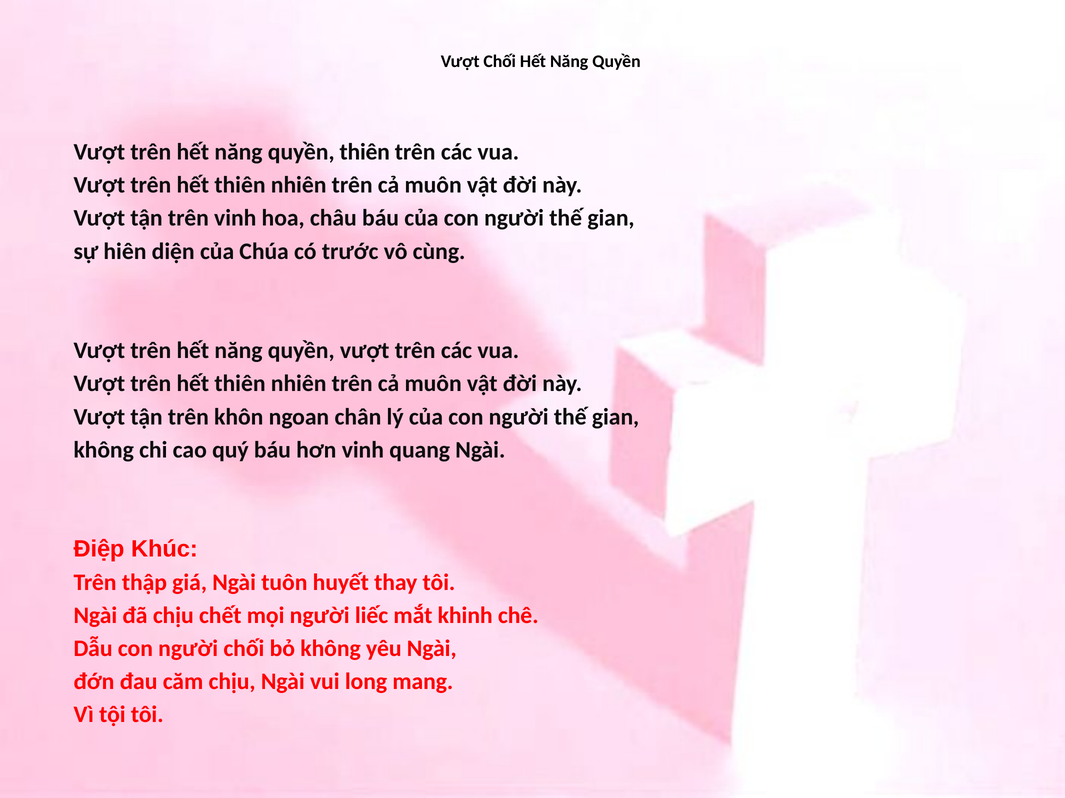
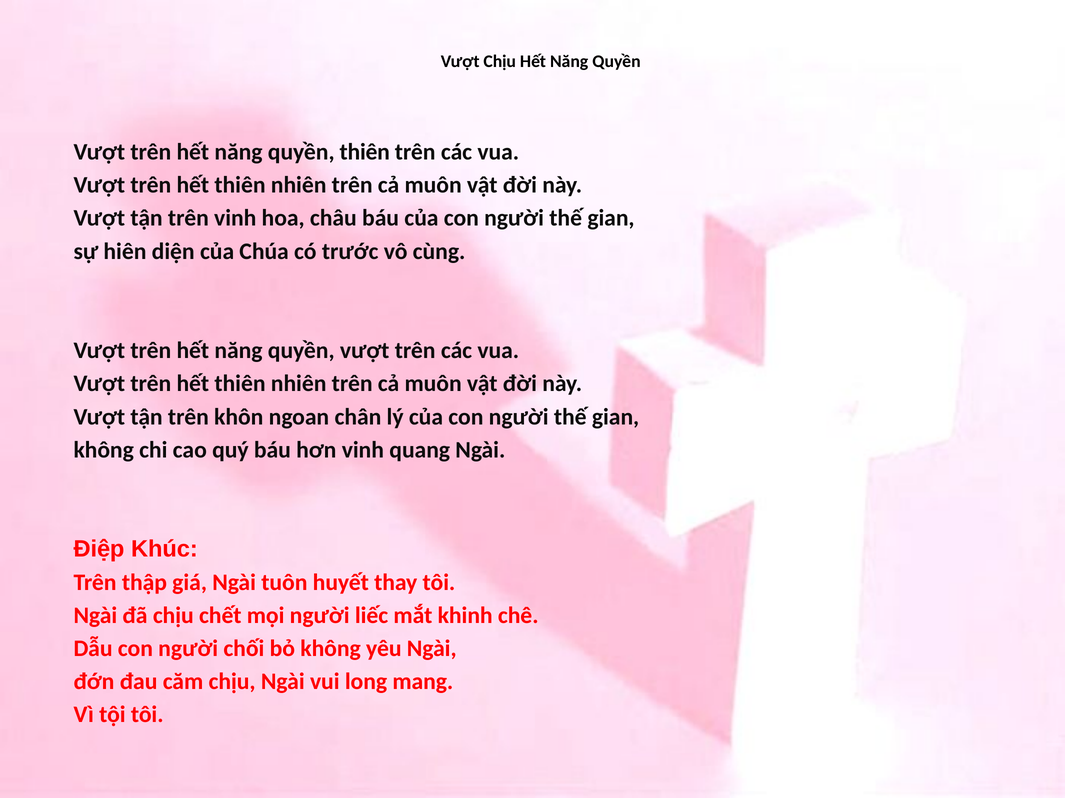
Vượt Chối: Chối -> Chịu
